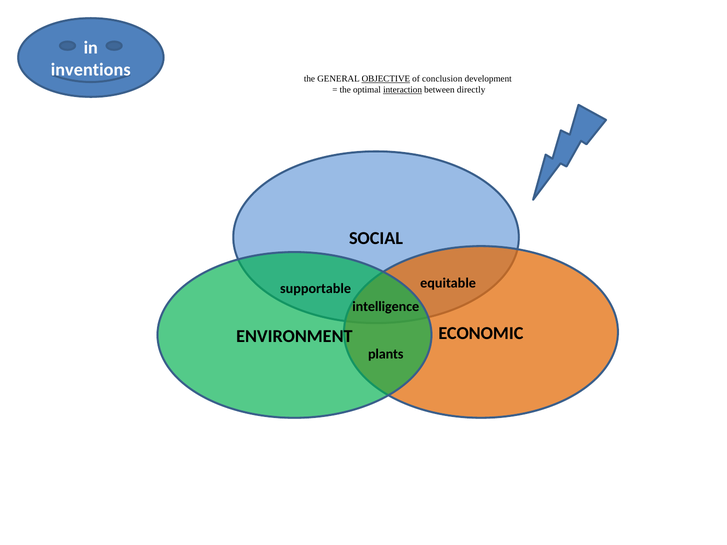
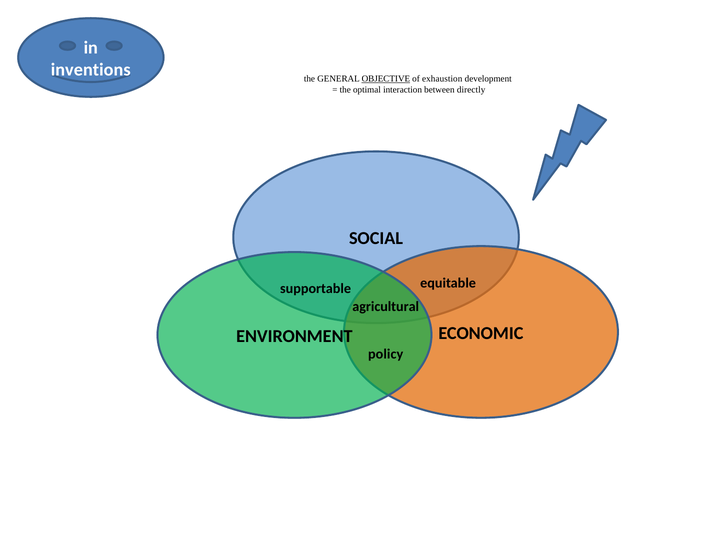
conclusion: conclusion -> exhaustion
interaction underline: present -> none
intelligence: intelligence -> agricultural
plants: plants -> policy
